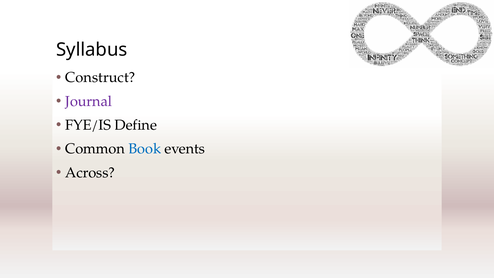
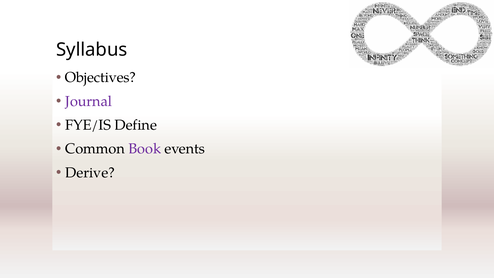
Construct: Construct -> Objectives
Book colour: blue -> purple
Across: Across -> Derive
